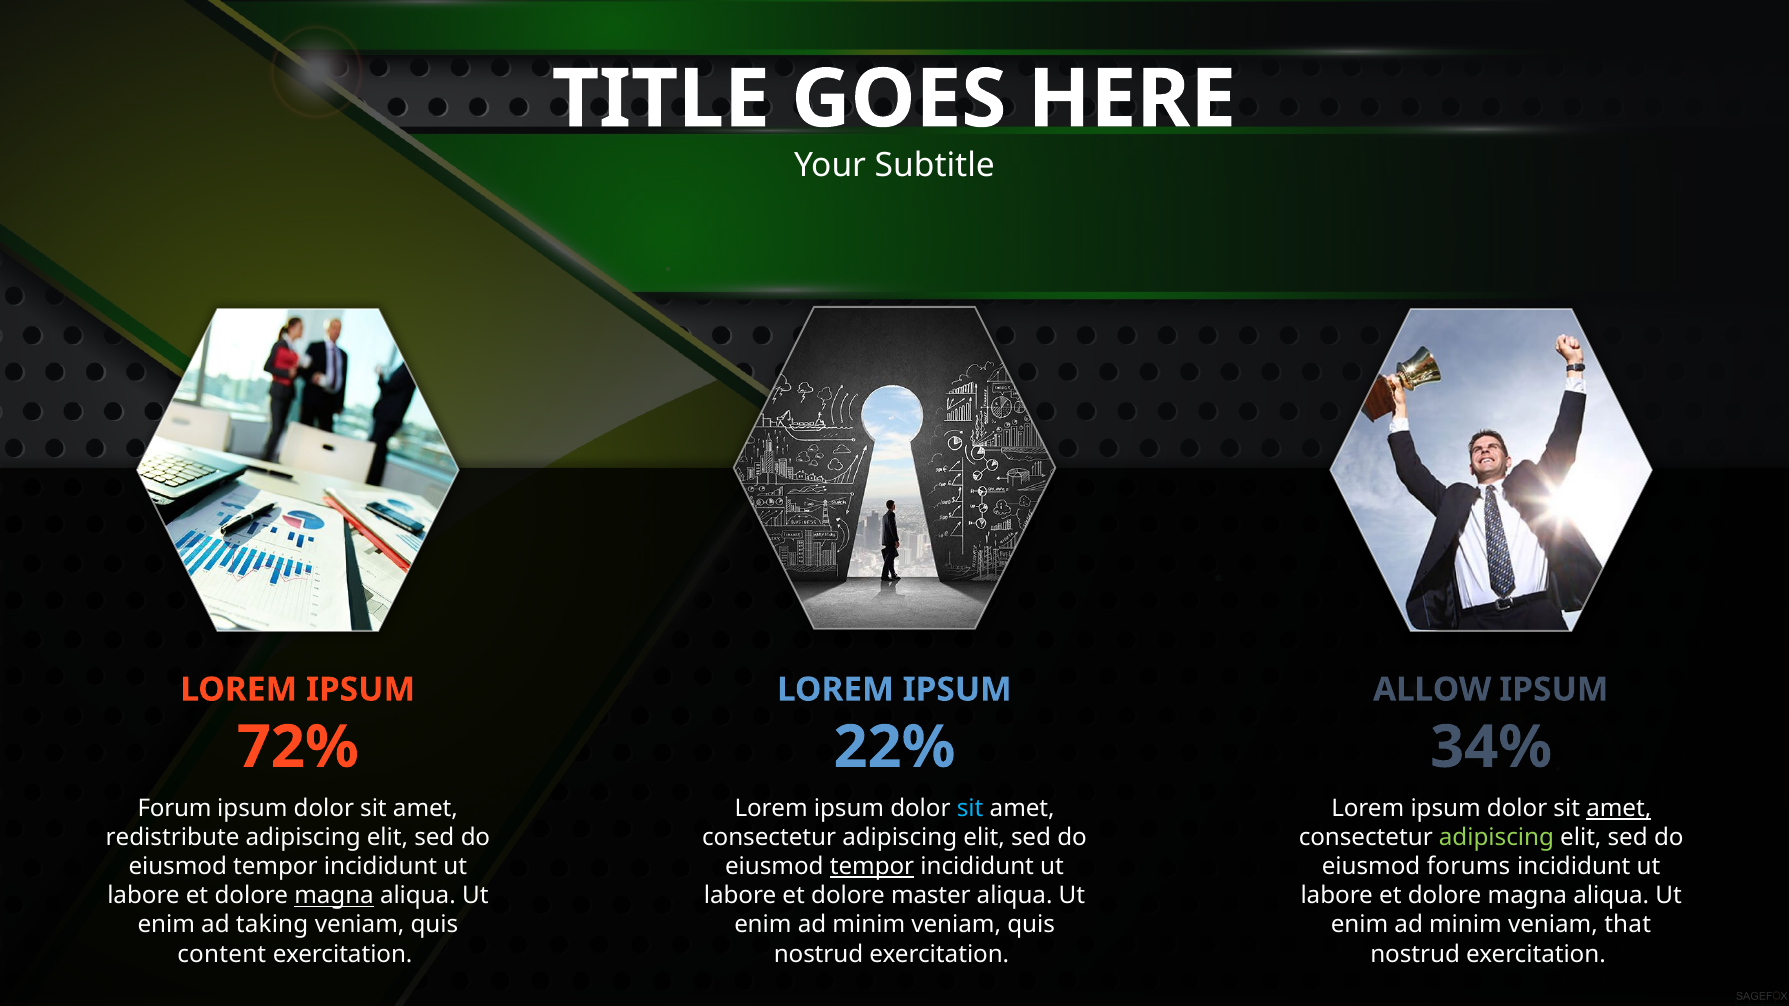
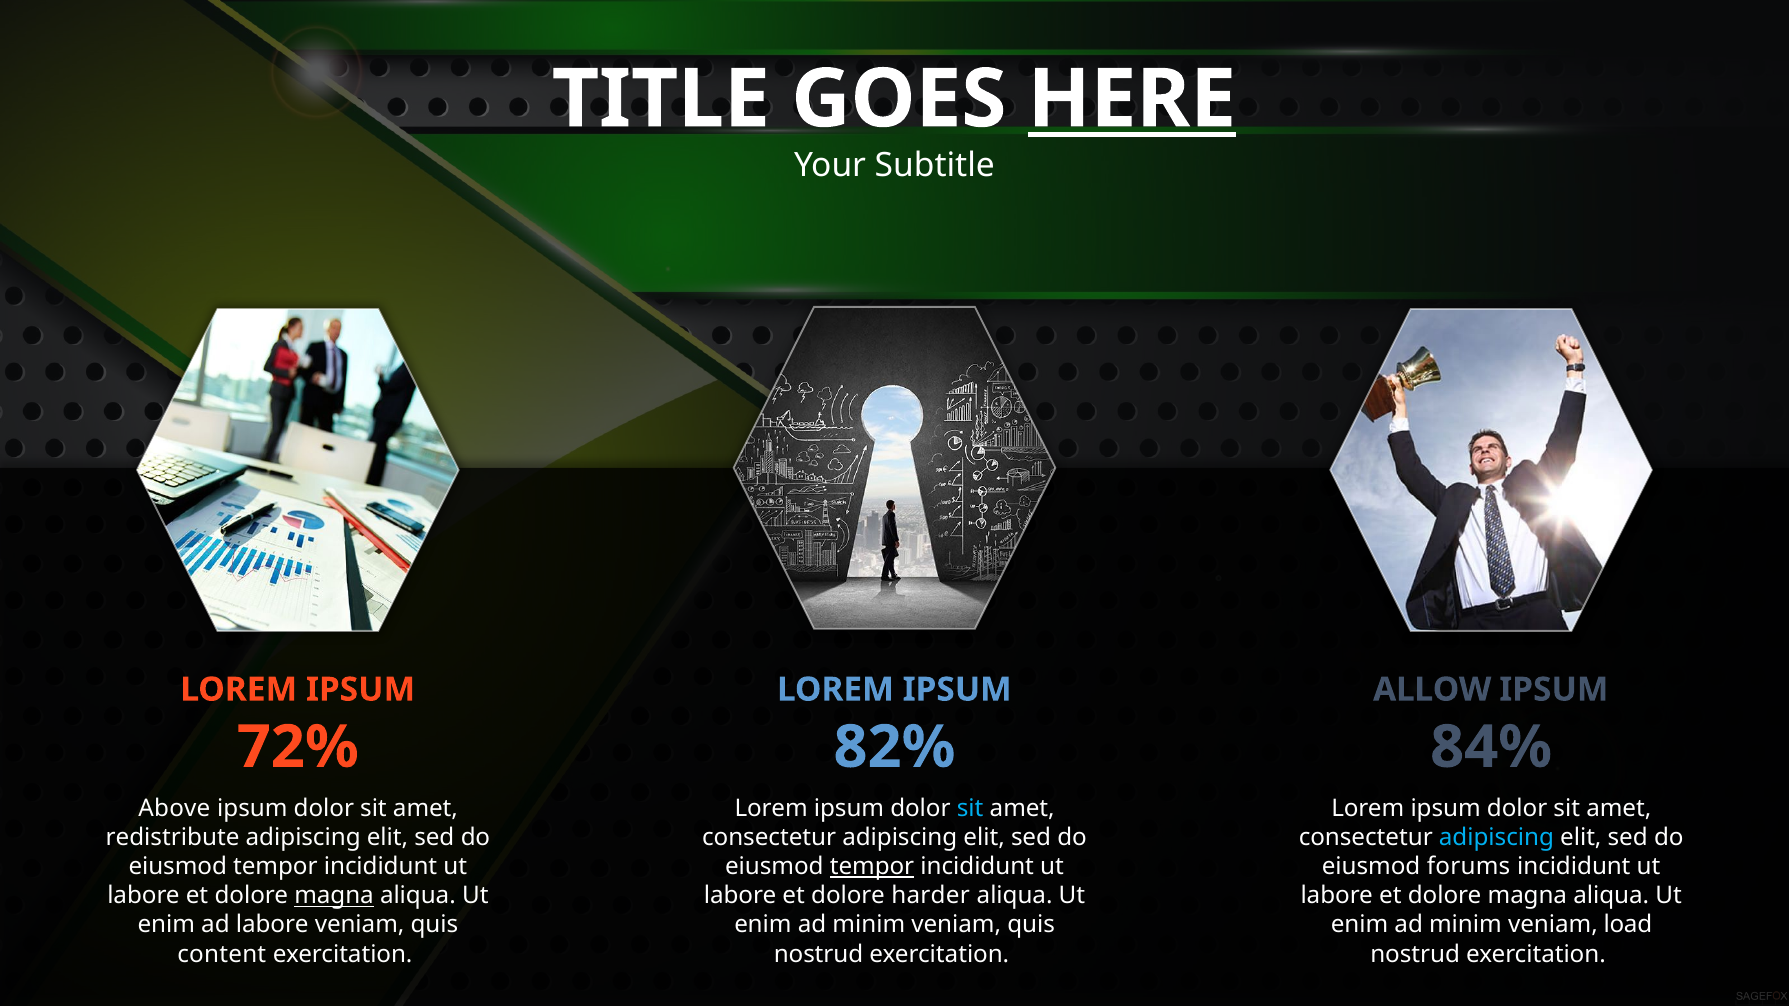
HERE underline: none -> present
22%: 22% -> 82%
34%: 34% -> 84%
Forum: Forum -> Above
amet at (1619, 809) underline: present -> none
adipiscing at (1496, 838) colour: light green -> light blue
master: master -> harder
ad taking: taking -> labore
that: that -> load
